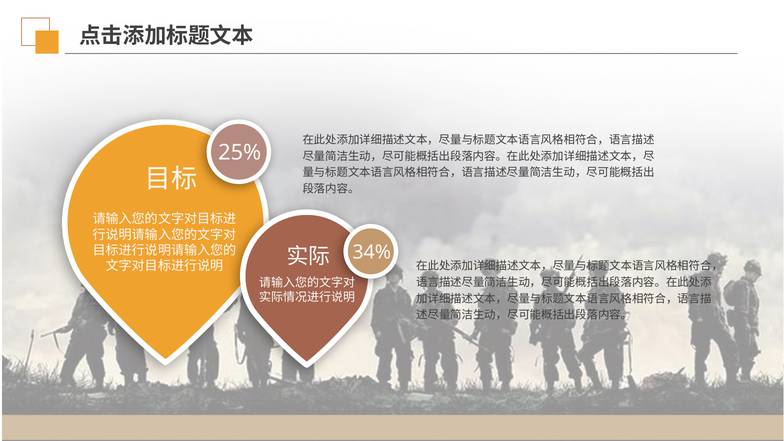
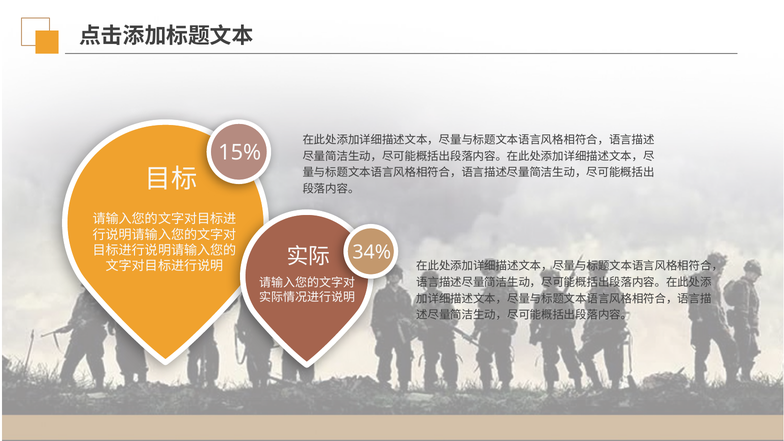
25%: 25% -> 15%
